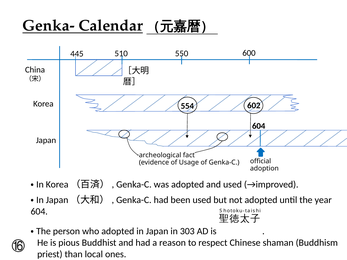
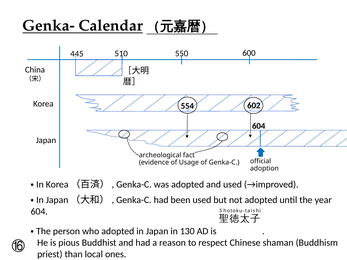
303: 303 -> 130
